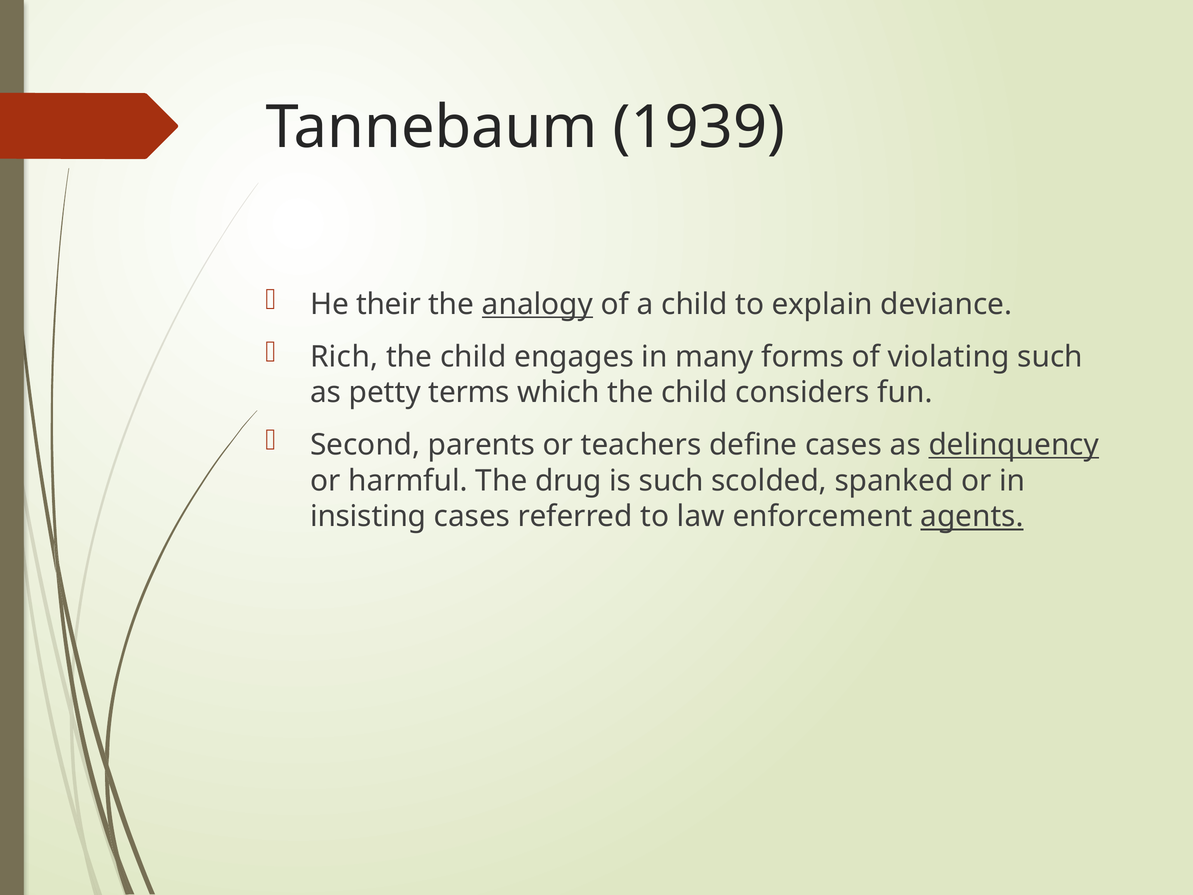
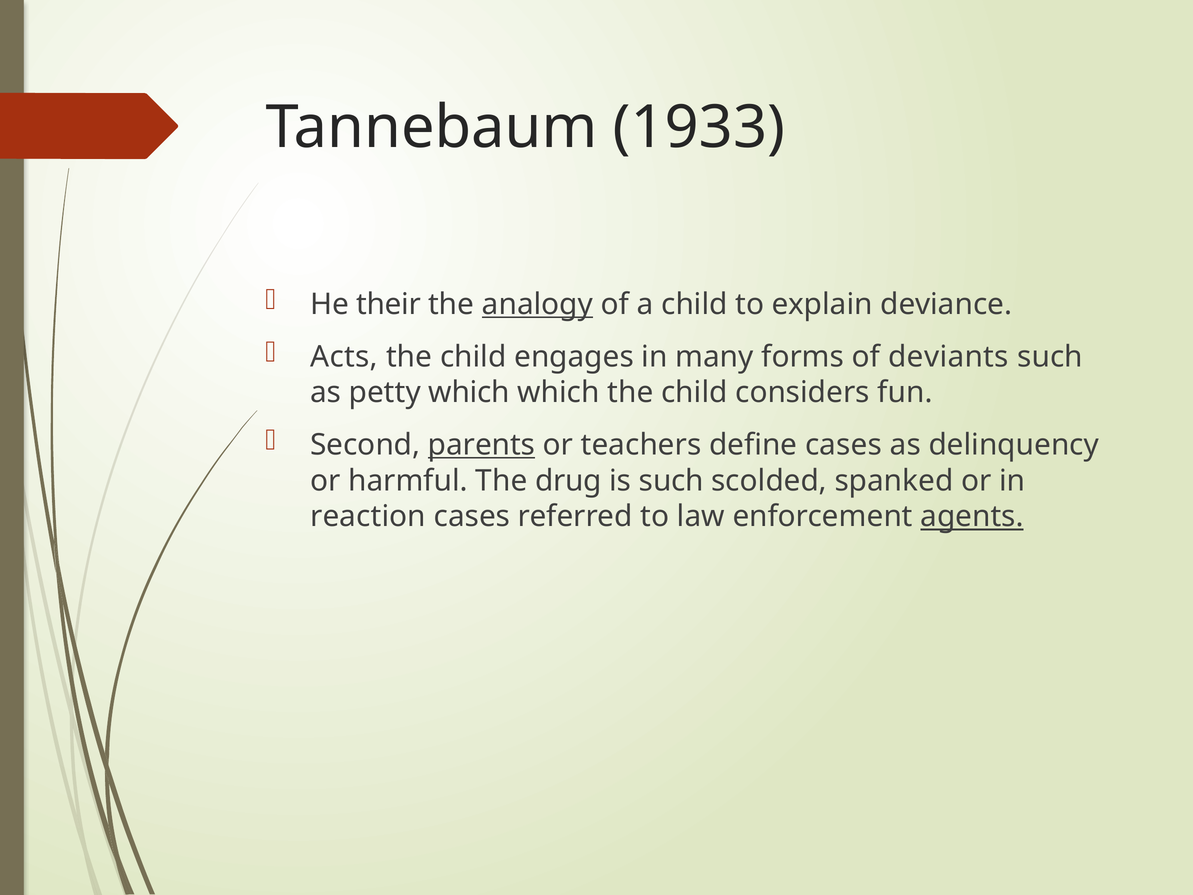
1939: 1939 -> 1933
Rich: Rich -> Acts
violating: violating -> deviants
petty terms: terms -> which
parents underline: none -> present
delinquency underline: present -> none
insisting: insisting -> reaction
